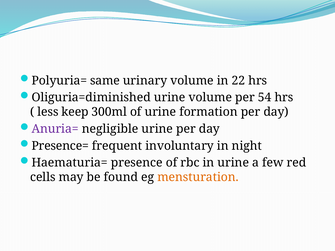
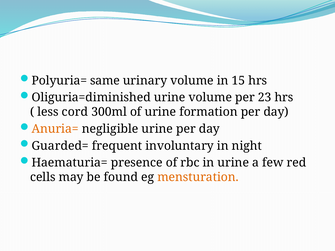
22: 22 -> 15
54: 54 -> 23
keep: keep -> cord
Anuria= colour: purple -> orange
Presence=: Presence= -> Guarded=
